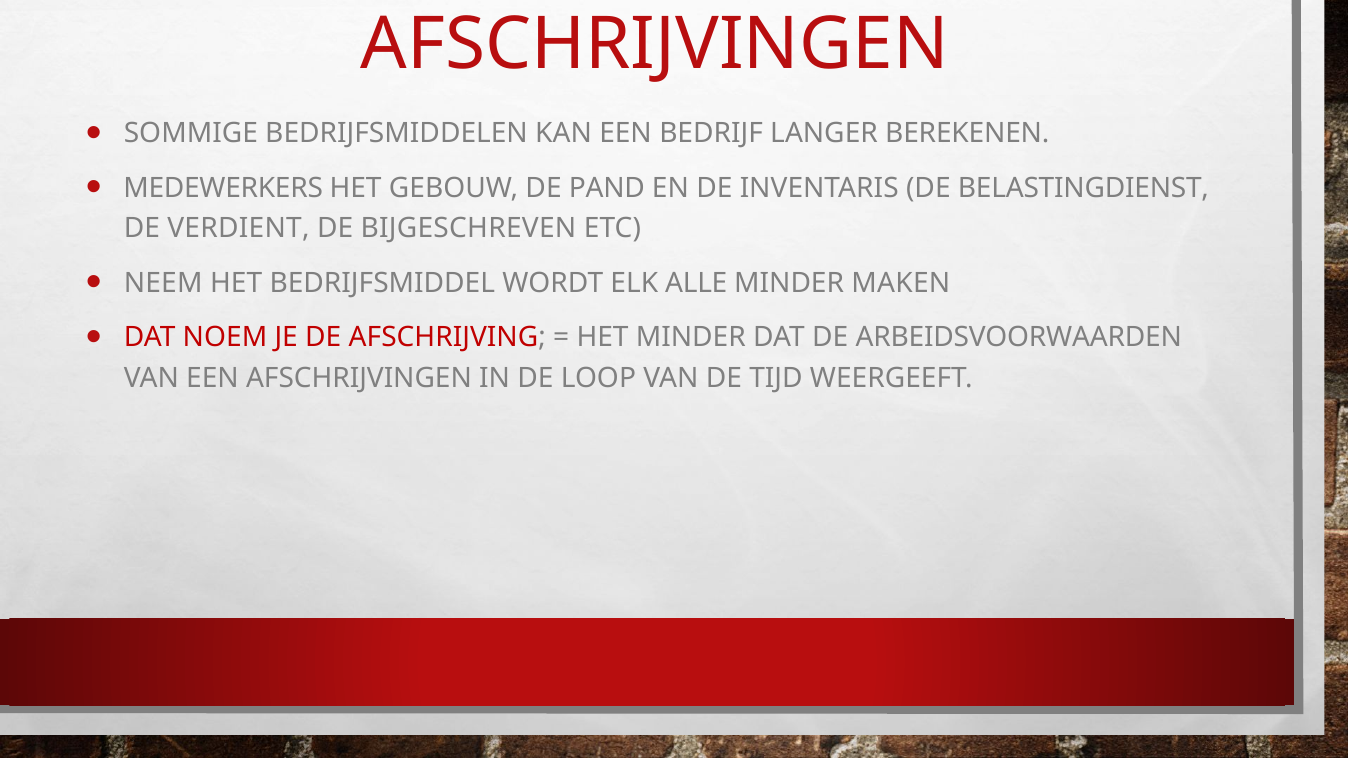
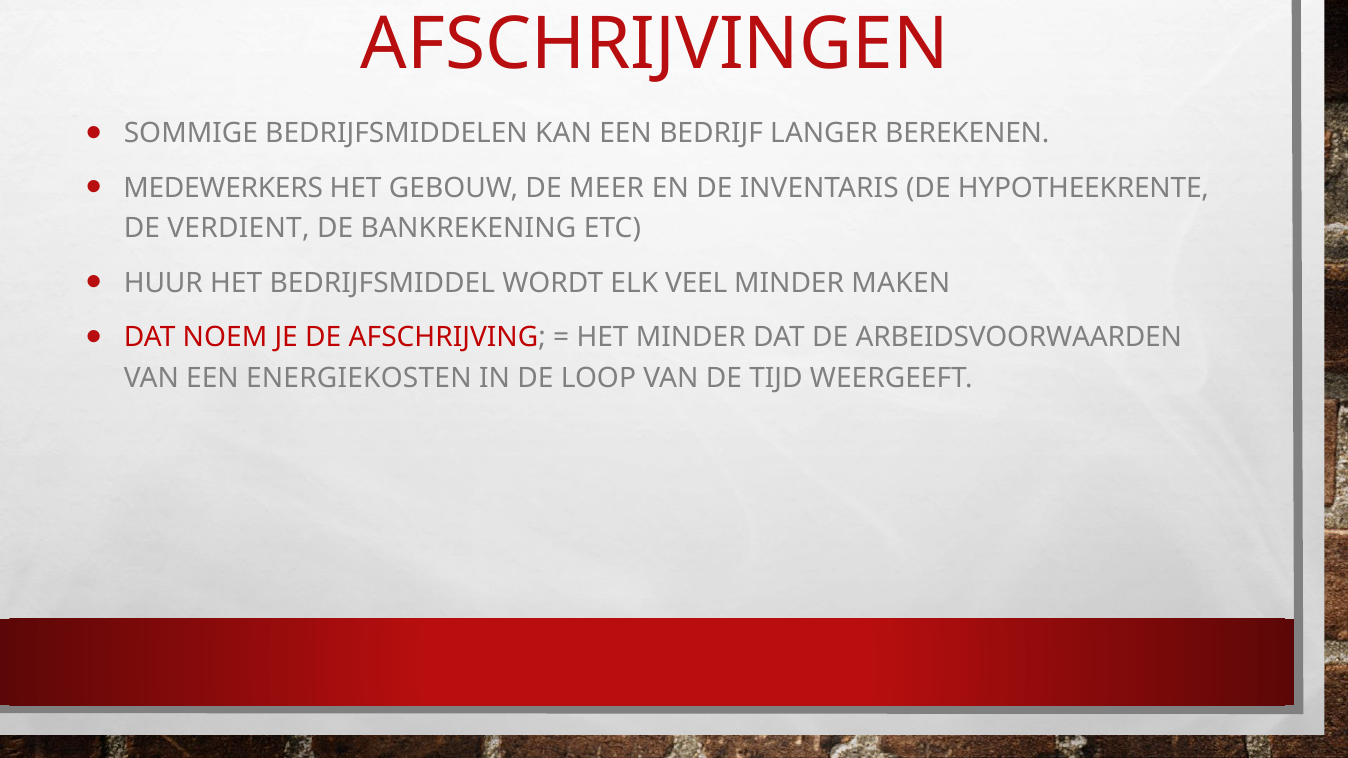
PAND: PAND -> MEER
BELASTINGDIENST: BELASTINGDIENST -> HYPOTHEEKRENTE
BIJGESCHREVEN: BIJGESCHREVEN -> BANKREKENING
NEEM: NEEM -> HUUR
ALLE: ALLE -> VEEL
EEN AFSCHRIJVINGEN: AFSCHRIJVINGEN -> ENERGIEKOSTEN
